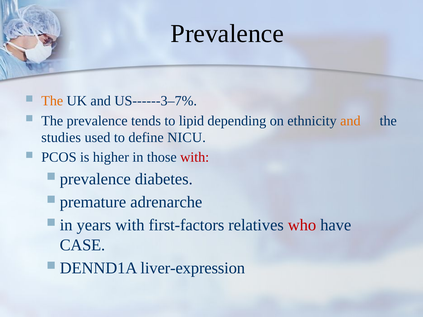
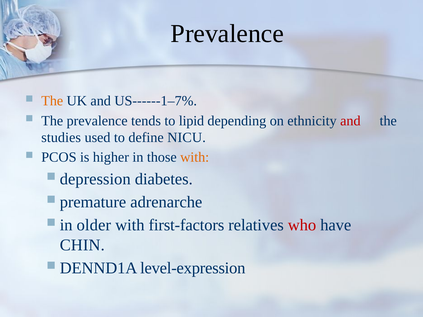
US------3–7%: US------3–7% -> US------1–7%
and at (350, 121) colour: orange -> red
with at (195, 157) colour: red -> orange
prevalence at (95, 179): prevalence -> depression
years: years -> older
CASE: CASE -> CHIN
liver-expression: liver-expression -> level-expression
